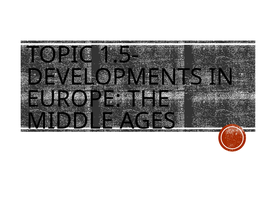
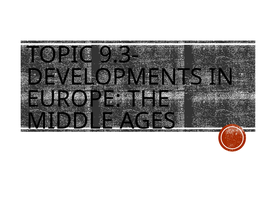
1.5-: 1.5- -> 9.3-
